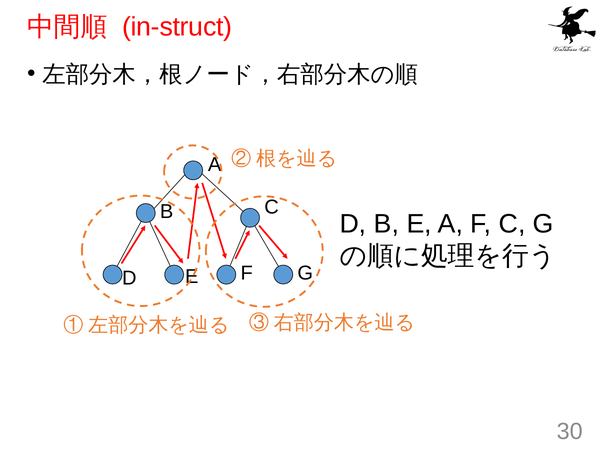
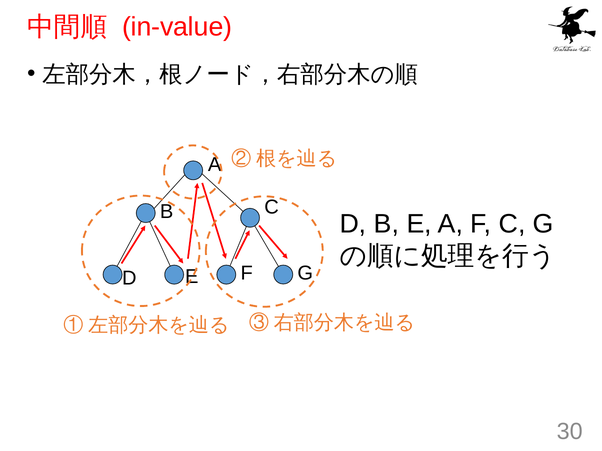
in-struct: in-struct -> in-value
